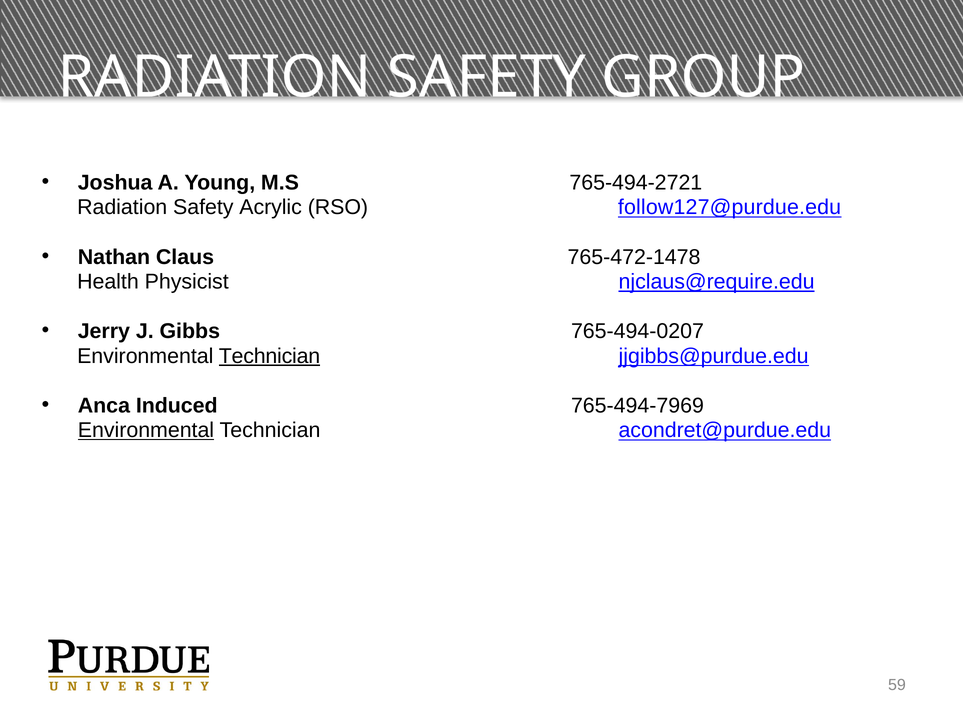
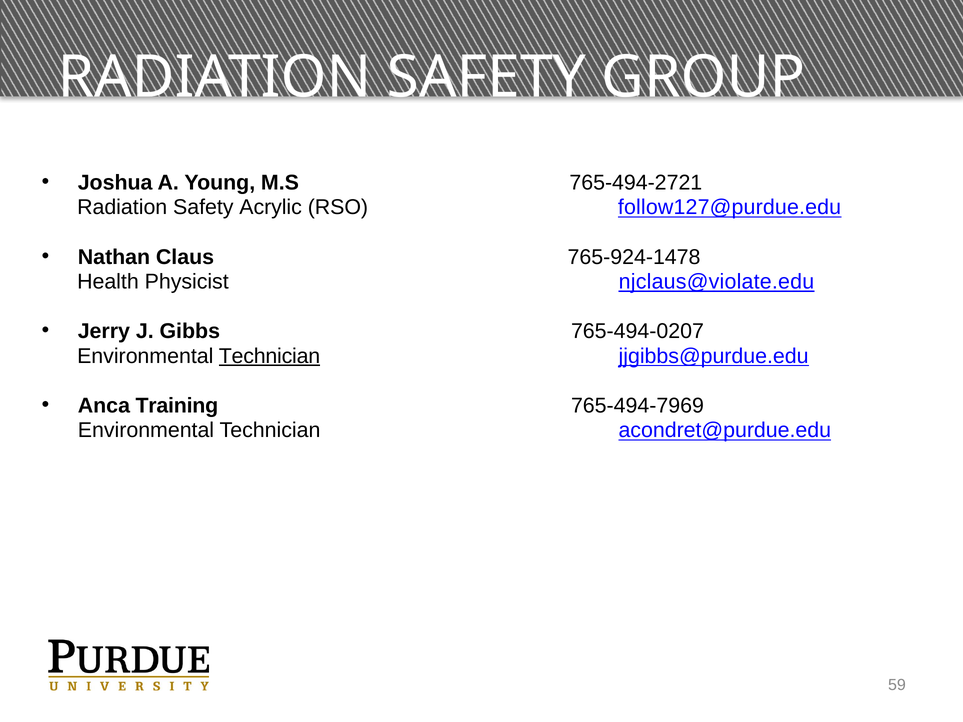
765-472-1478: 765-472-1478 -> 765-924-1478
njclaus@require.edu: njclaus@require.edu -> njclaus@violate.edu
Induced: Induced -> Training
Environmental at (146, 431) underline: present -> none
